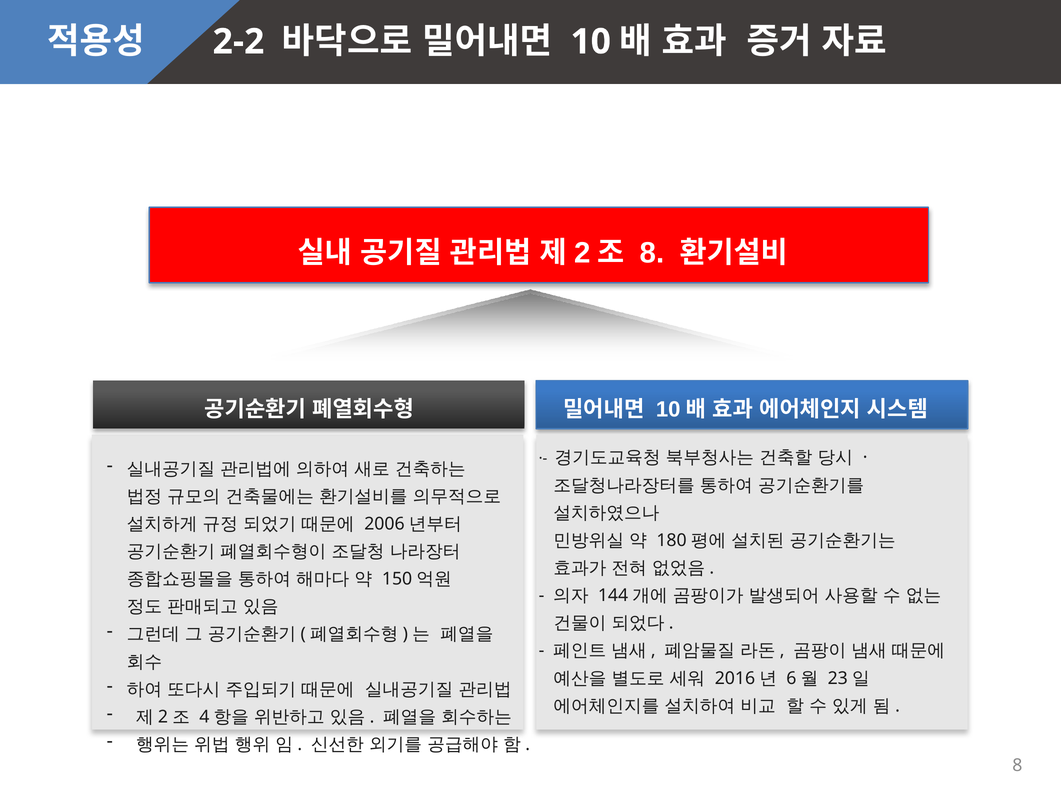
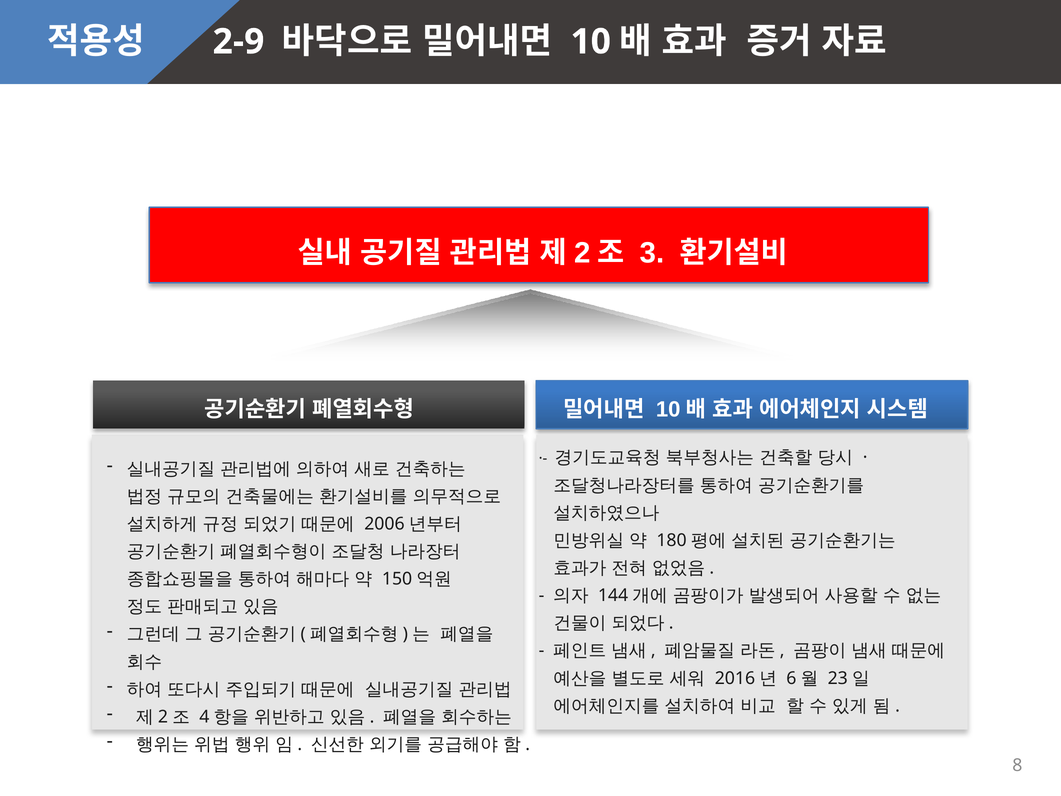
2-2: 2-2 -> 2-9
8 at (652, 253): 8 -> 3
